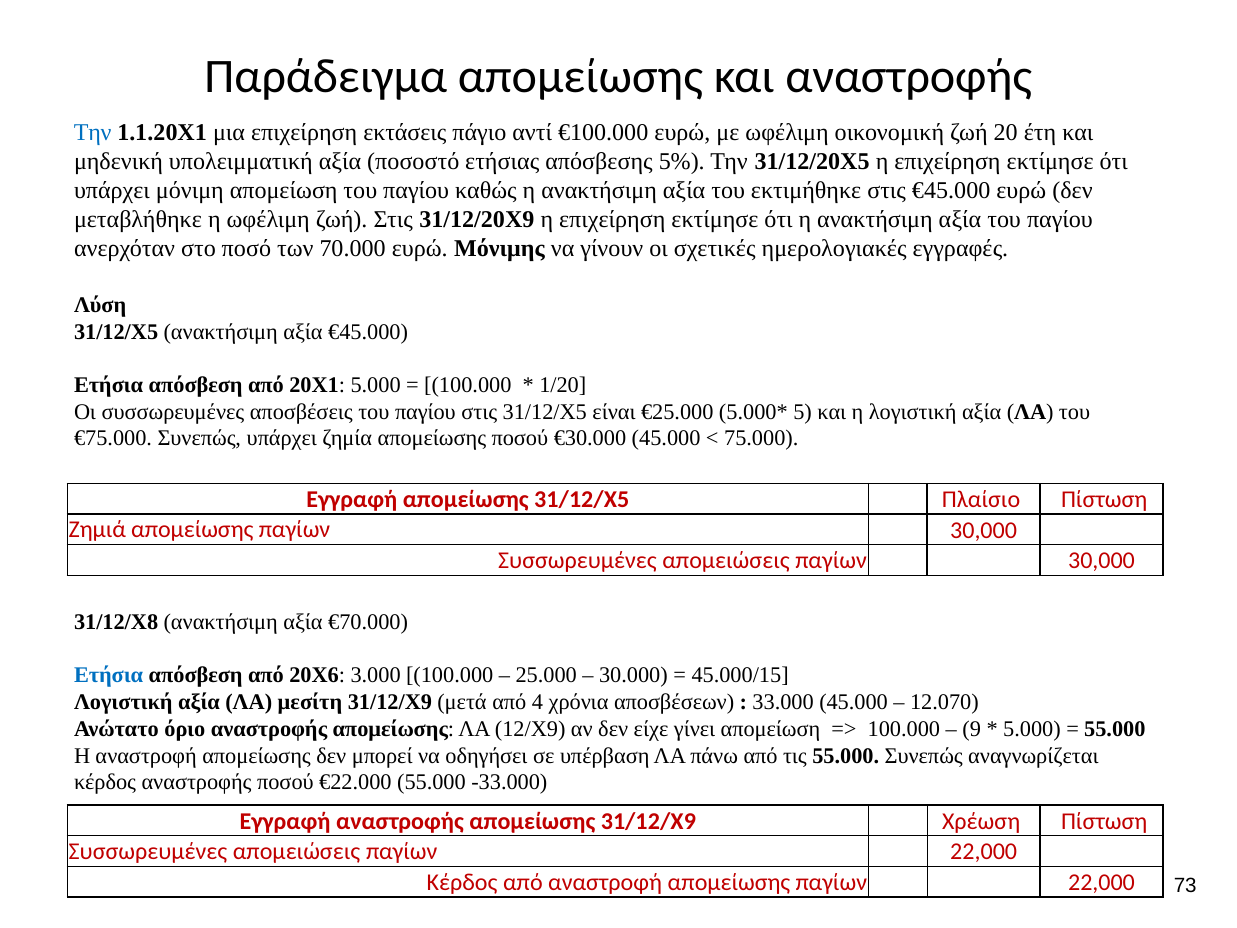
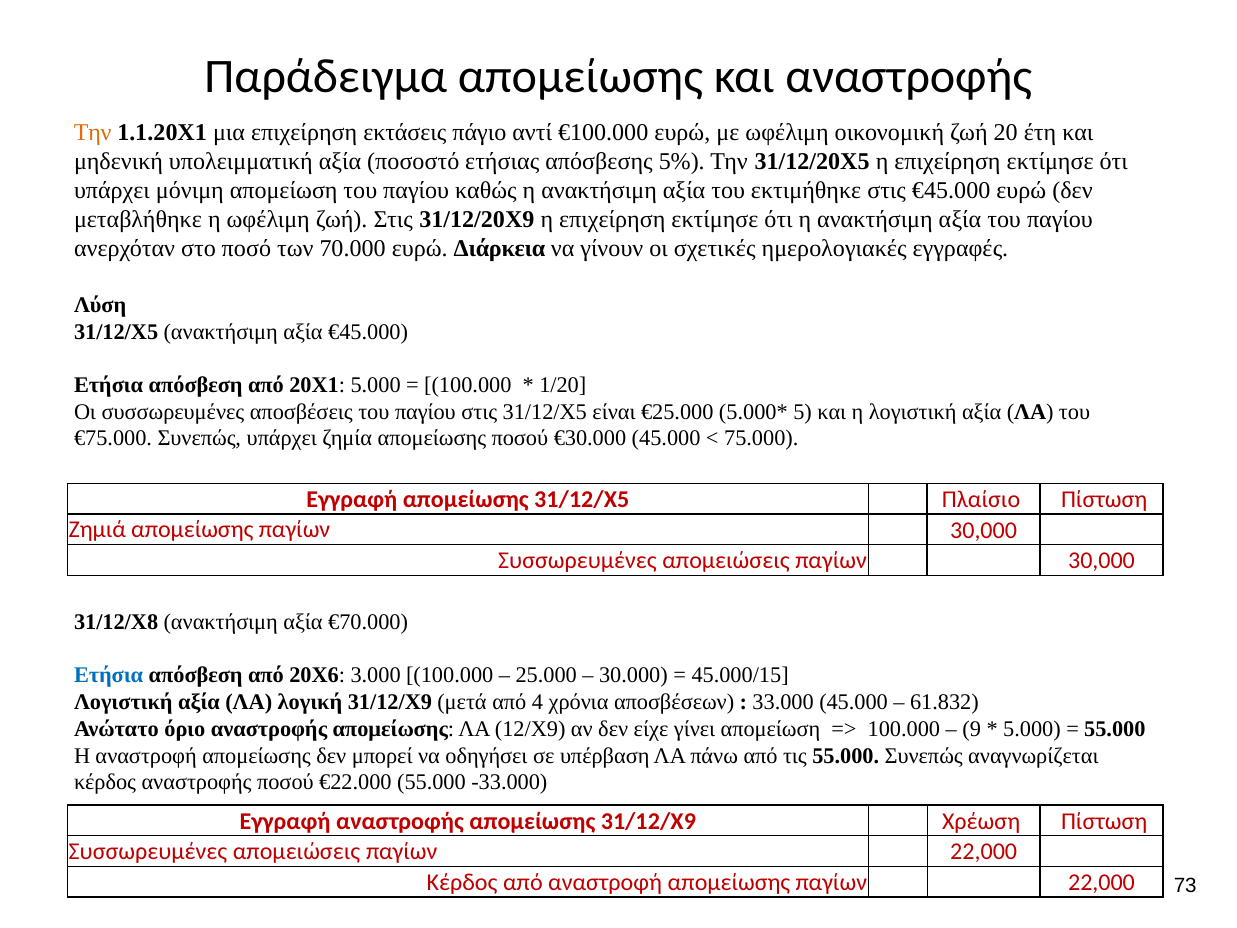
Την at (93, 133) colour: blue -> orange
Μόνιμης: Μόνιμης -> Διάρκεια
μεσίτη: μεσίτη -> λογική
12.070: 12.070 -> 61.832
